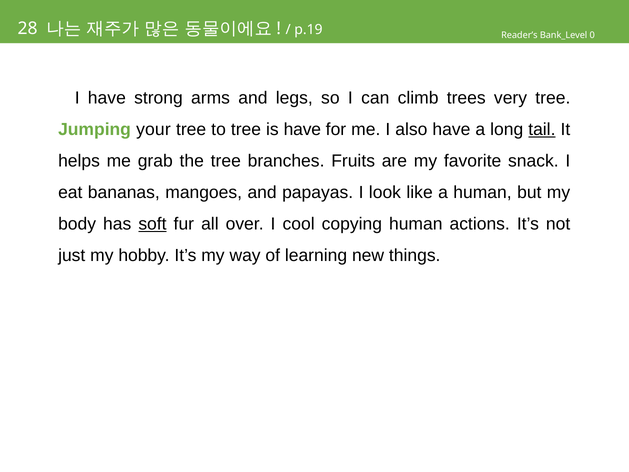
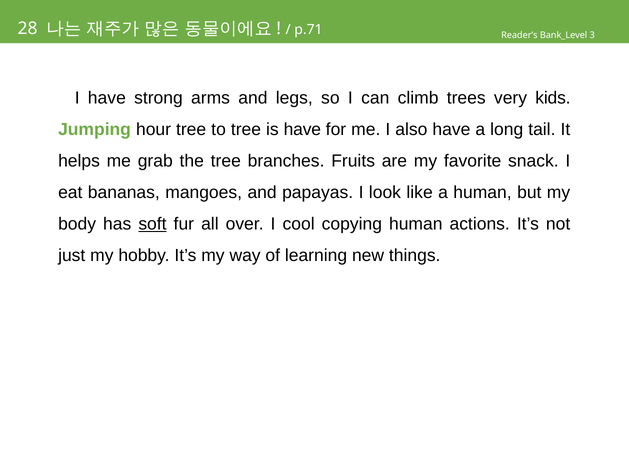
p.19: p.19 -> p.71
0: 0 -> 3
very tree: tree -> kids
your: your -> hour
tail underline: present -> none
